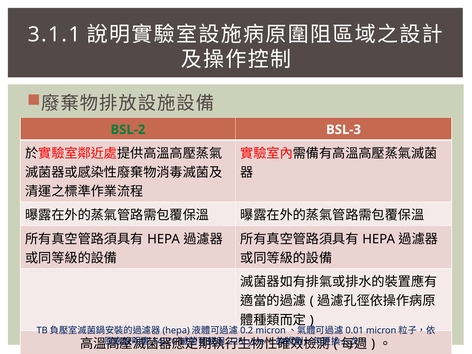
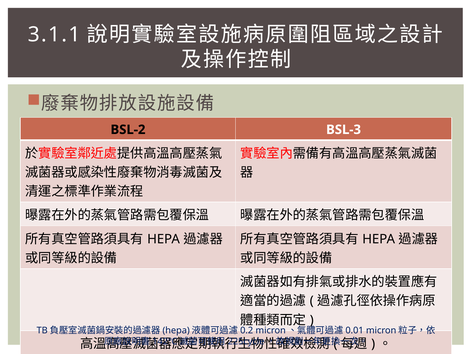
BSL-2 colour: green -> black
